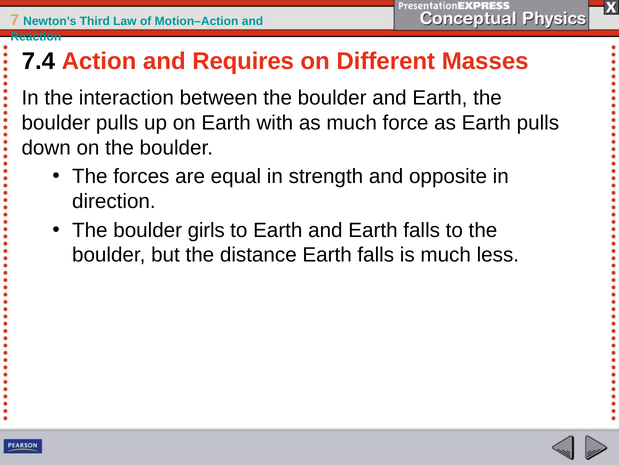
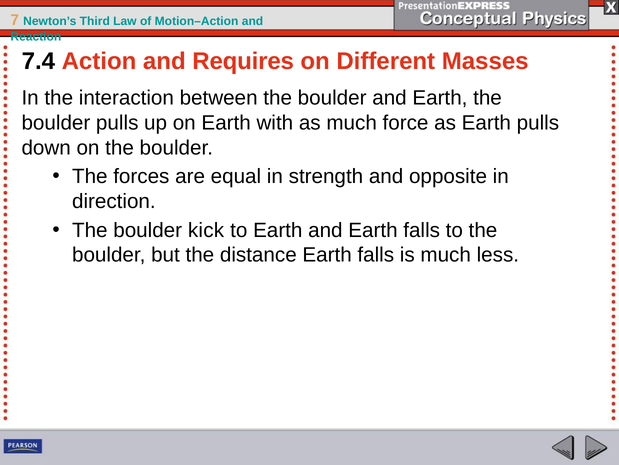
girls: girls -> kick
